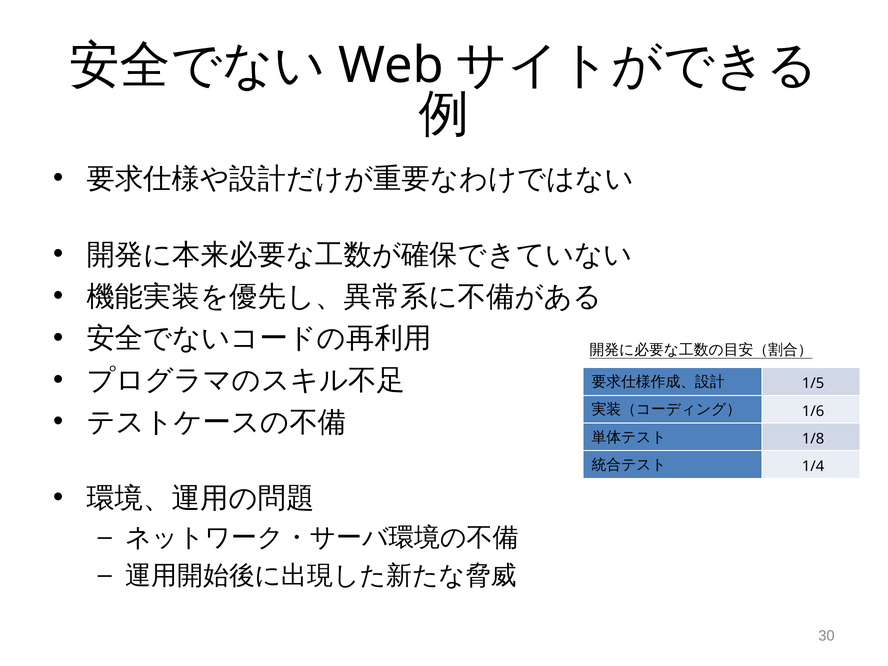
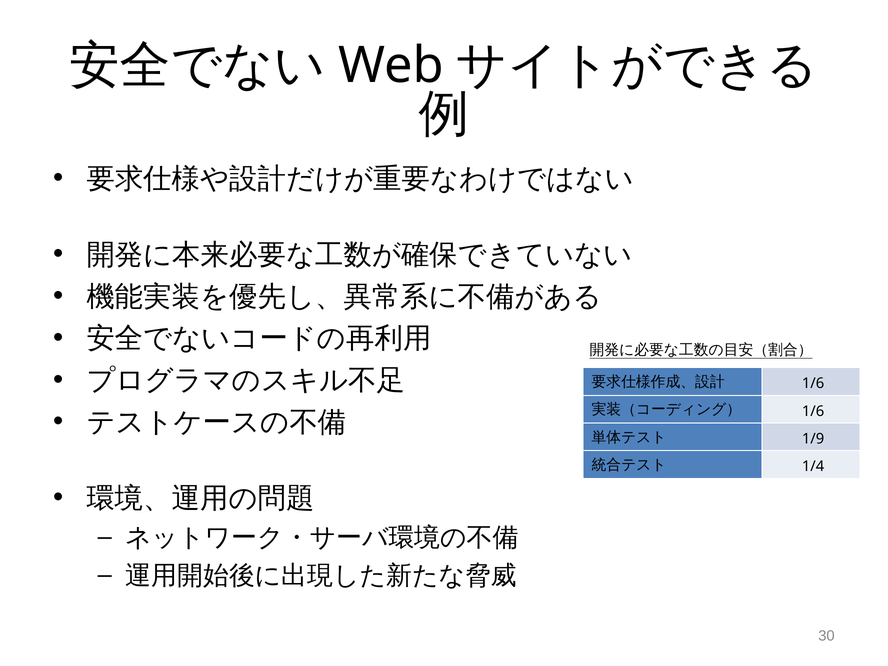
1/5 at (813, 384): 1/5 -> 1/6
1/8: 1/8 -> 1/9
